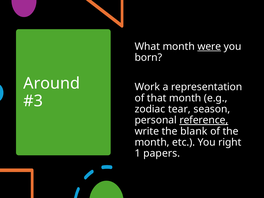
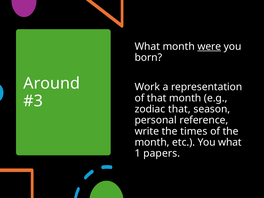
zodiac tear: tear -> that
reference underline: present -> none
blank: blank -> times
You right: right -> what
